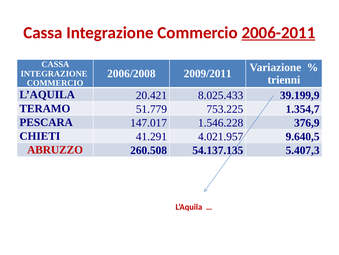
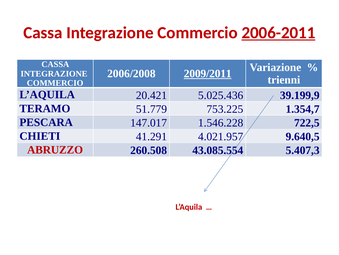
2009/2011 underline: none -> present
8.025.433: 8.025.433 -> 5.025.436
376,9: 376,9 -> 722,5
54.137.135: 54.137.135 -> 43.085.554
